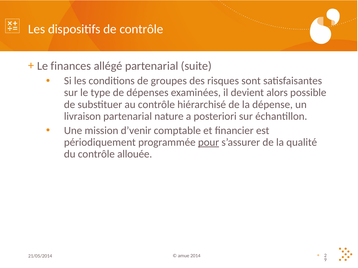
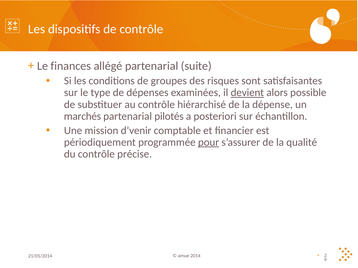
devient underline: none -> present
livraison: livraison -> marchés
nature: nature -> pilotés
allouée: allouée -> précise
